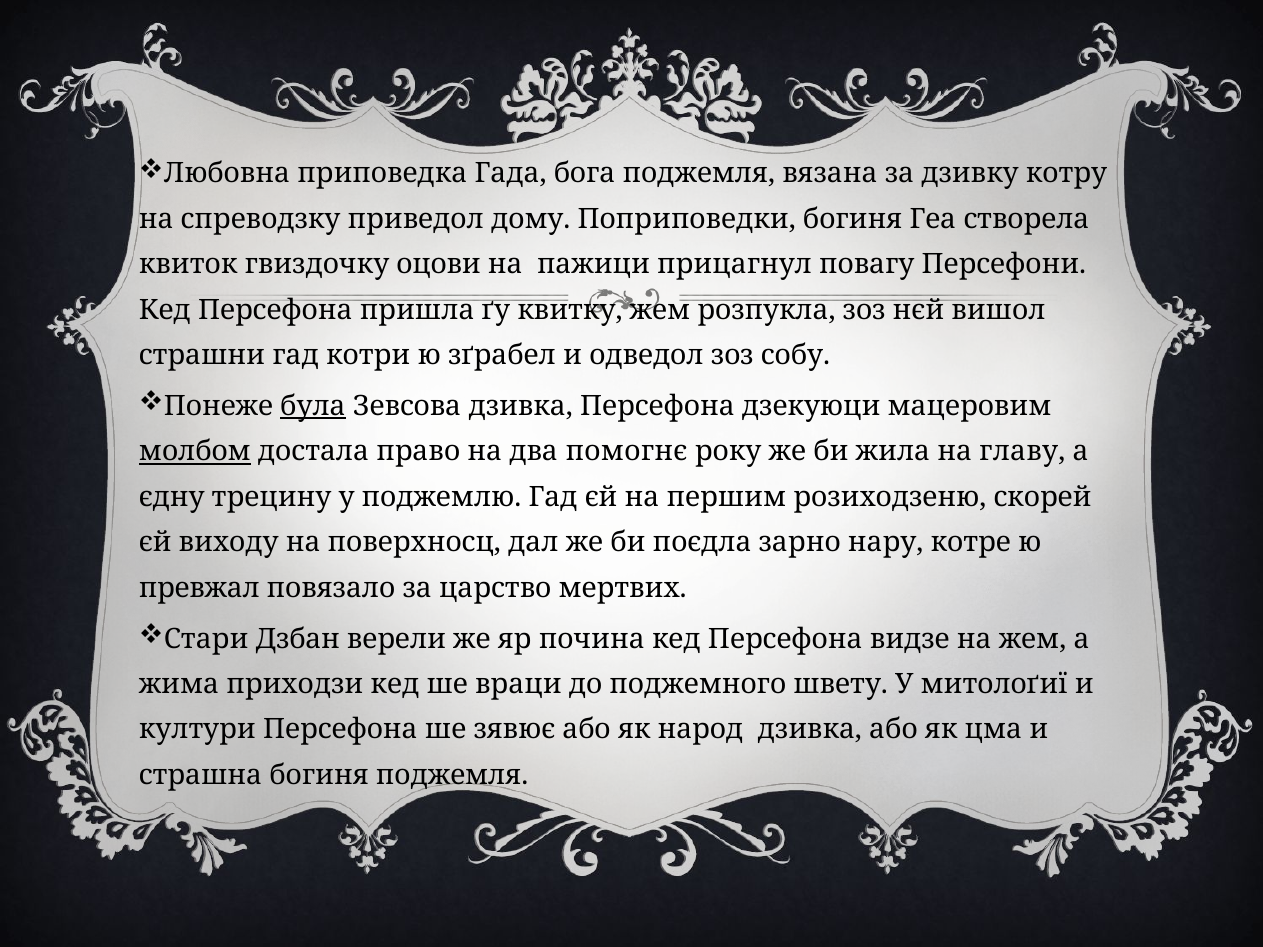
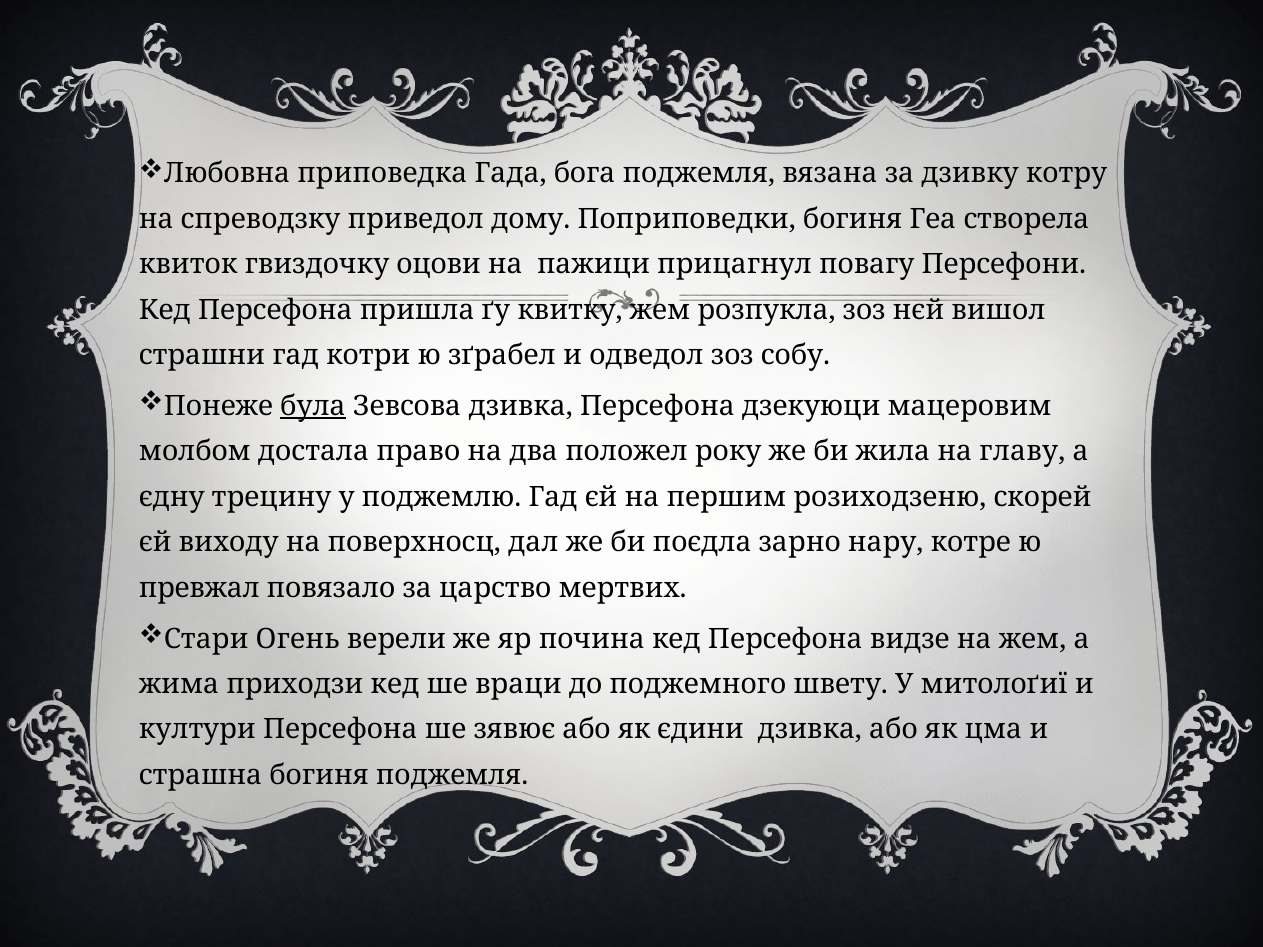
молбом underline: present -> none
помогнє: помогнє -> положел
Дзбан: Дзбан -> Огень
народ: народ -> єдини
